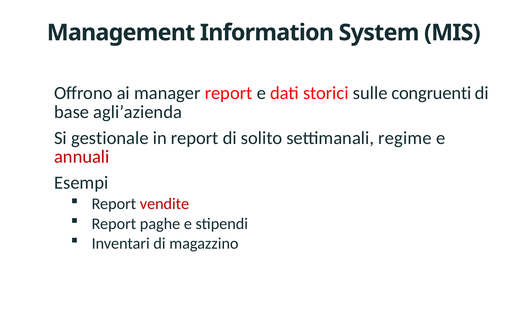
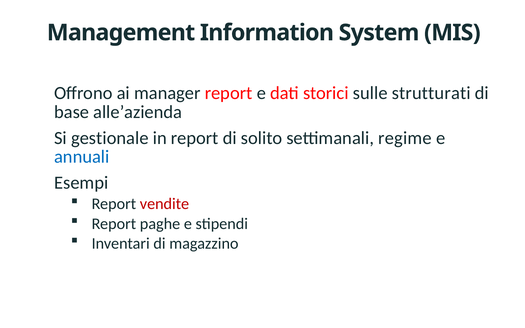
congruenti: congruenti -> strutturati
agli’azienda: agli’azienda -> alle’azienda
annuali colour: red -> blue
